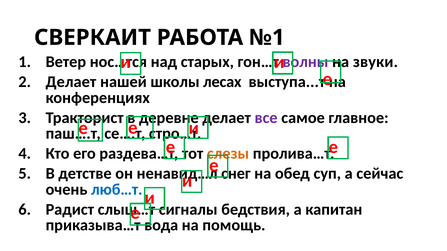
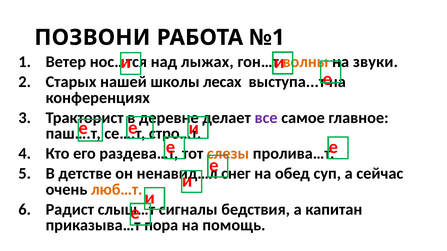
СВЕРКАИТ: СВЕРКАИТ -> ПОЗВОНИ
старых: старых -> лыжах
волны colour: purple -> orange
Делает at (71, 82): Делает -> Старых
люб…т colour: blue -> orange
вода: вода -> пора
